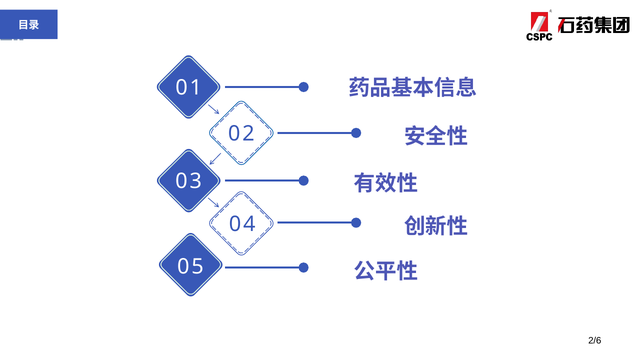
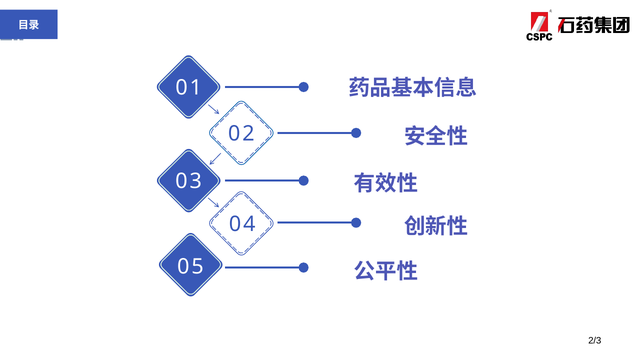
2/6: 2/6 -> 2/3
